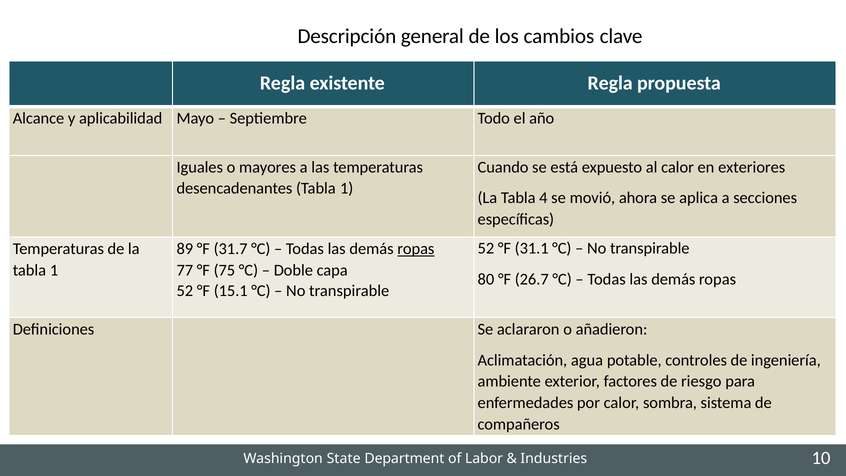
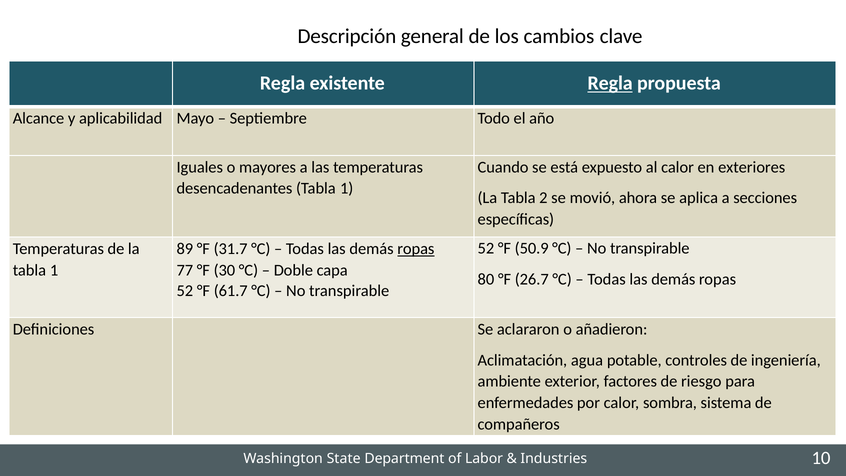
Regla at (610, 83) underline: none -> present
4: 4 -> 2
31.1: 31.1 -> 50.9
75: 75 -> 30
15.1: 15.1 -> 61.7
